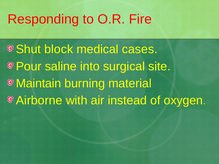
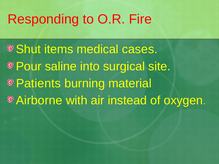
block: block -> items
Maintain: Maintain -> Patients
